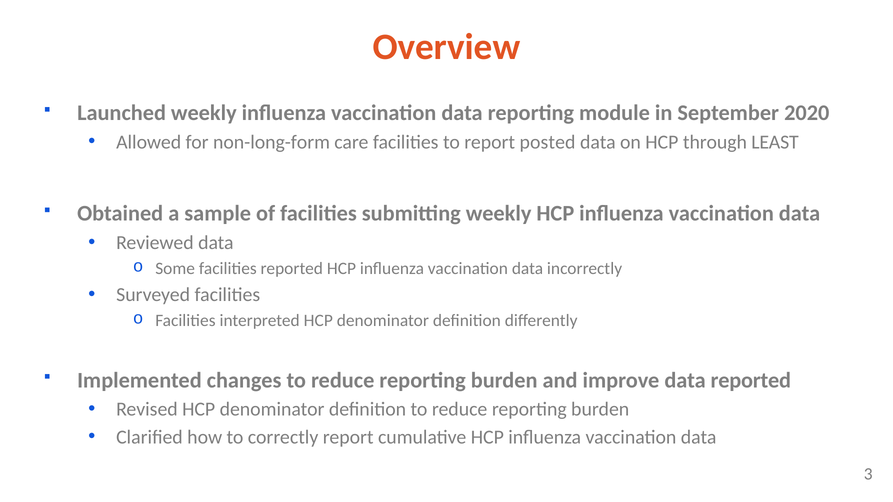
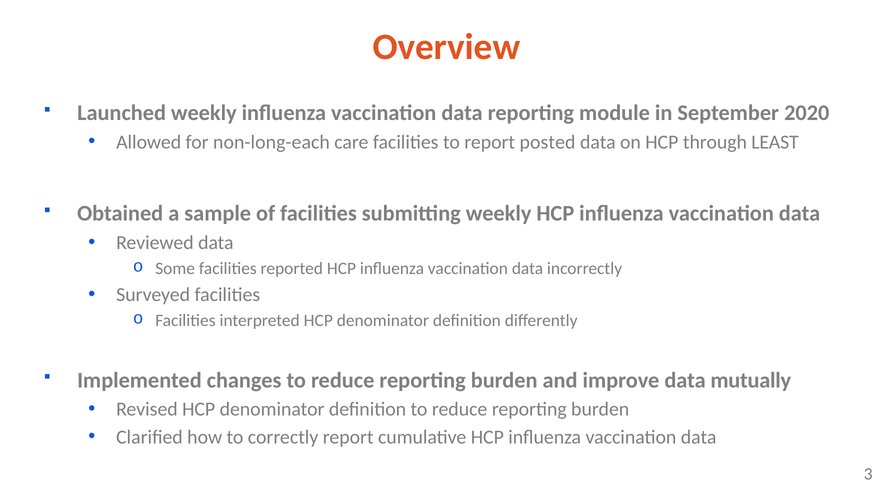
non-long-form: non-long-form -> non-long-each
data reported: reported -> mutually
